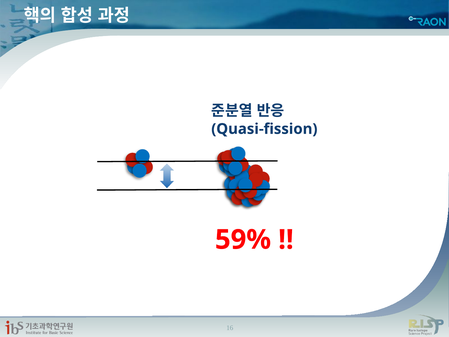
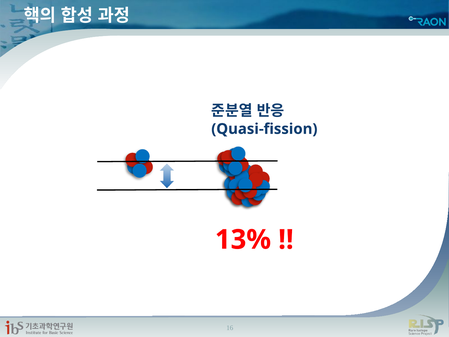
59%: 59% -> 13%
